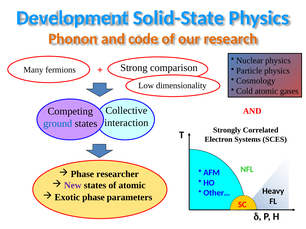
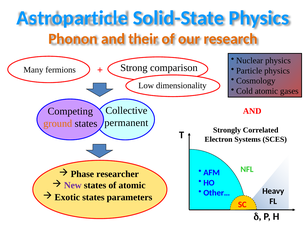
Development: Development -> Astroparticle
code: code -> their
interaction: interaction -> permanent
ground colour: blue -> orange
Exotic phase: phase -> states
